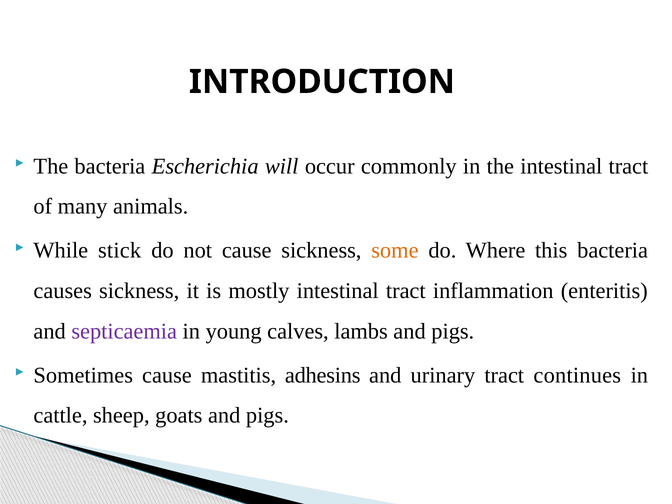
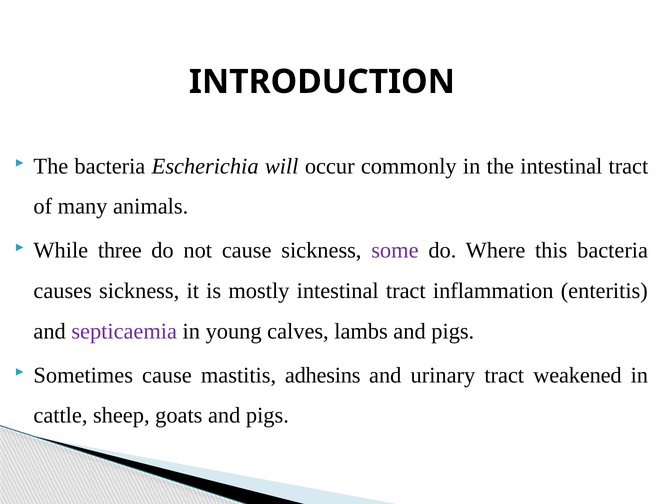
stick: stick -> three
some colour: orange -> purple
continues: continues -> weakened
